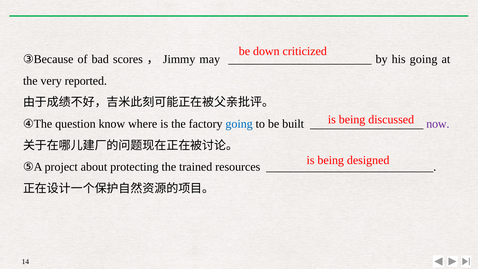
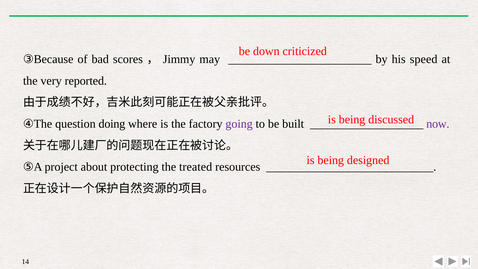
his going: going -> speed
know: know -> doing
going at (239, 124) colour: blue -> purple
trained: trained -> treated
